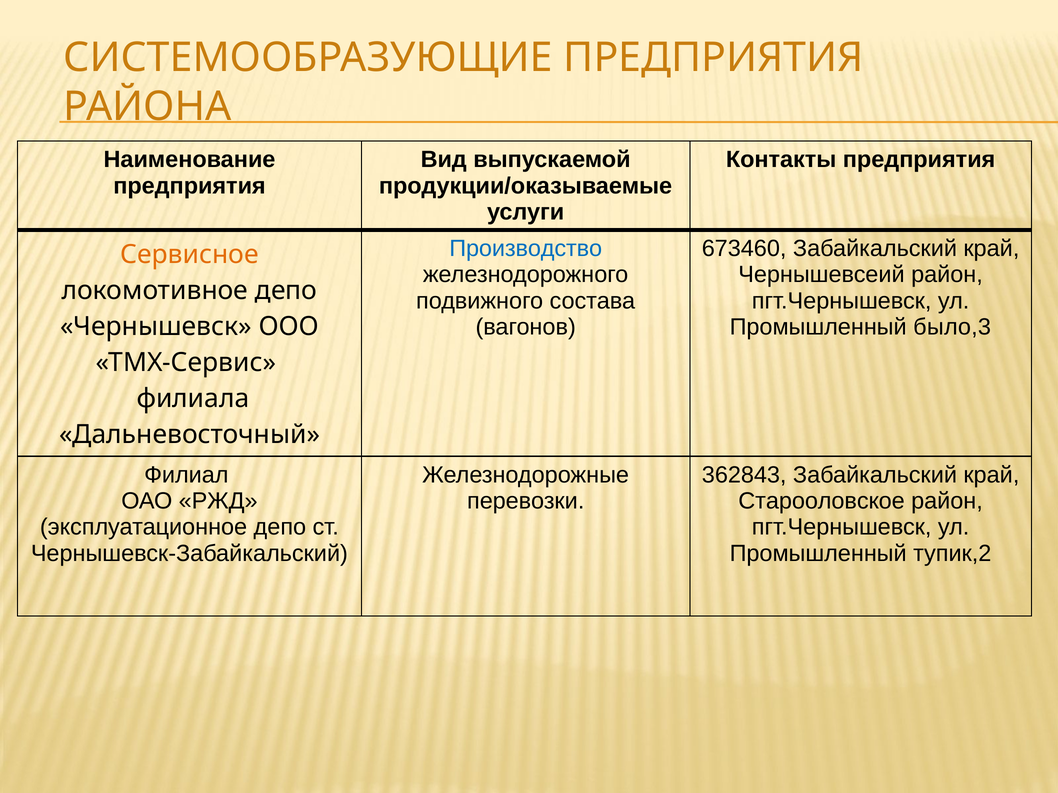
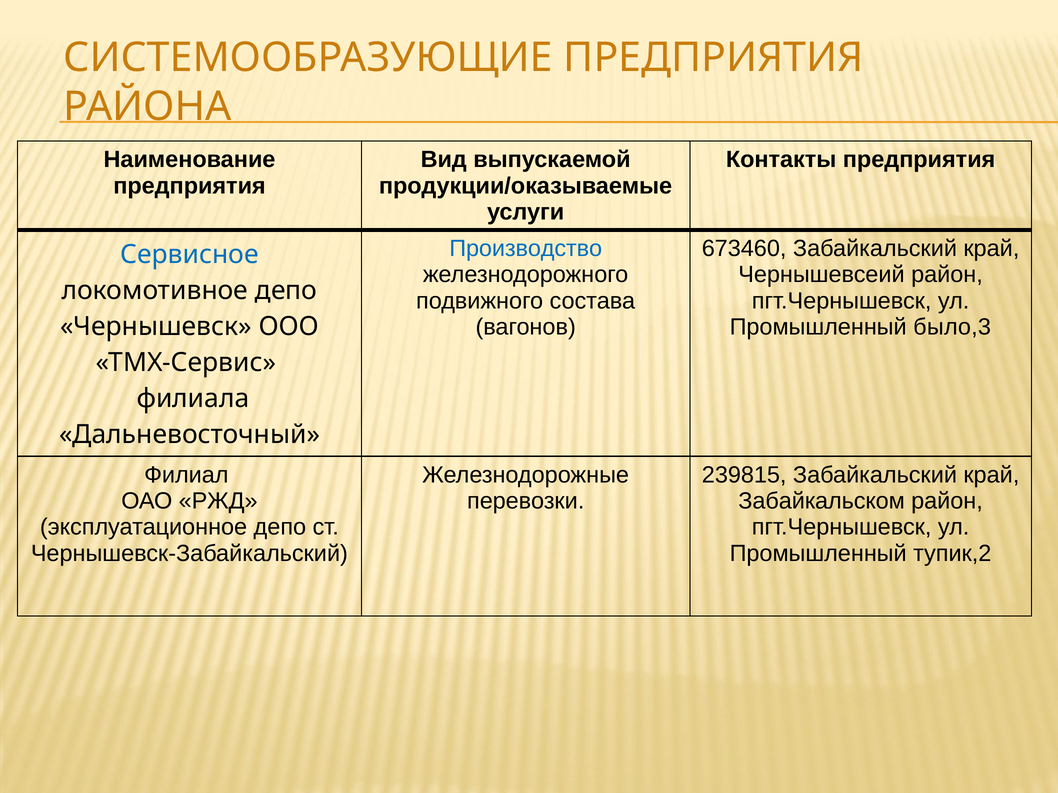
Сервисное colour: orange -> blue
362843: 362843 -> 239815
Старооловское: Старооловское -> Забайкальском
